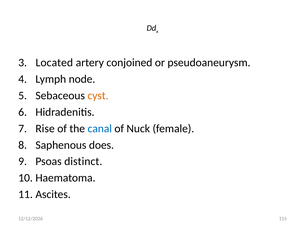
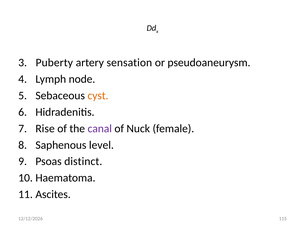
Located: Located -> Puberty
conjoined: conjoined -> sensation
canal colour: blue -> purple
does: does -> level
